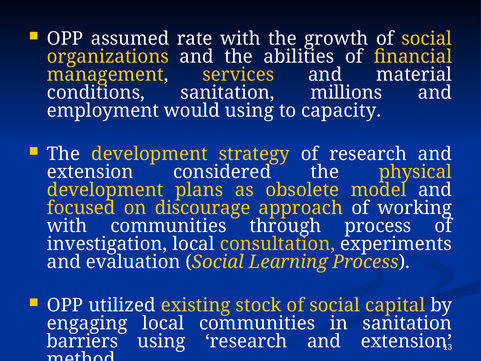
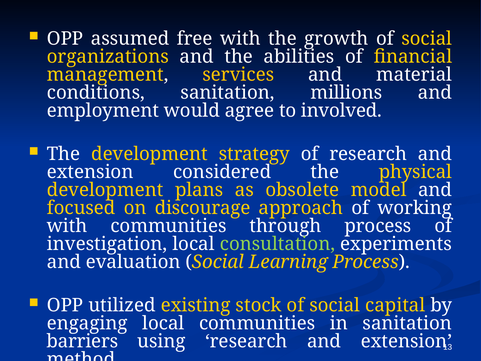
rate: rate -> free
would using: using -> agree
capacity: capacity -> involved
consultation colour: yellow -> light green
